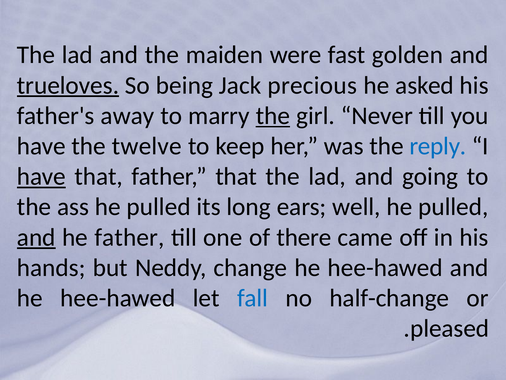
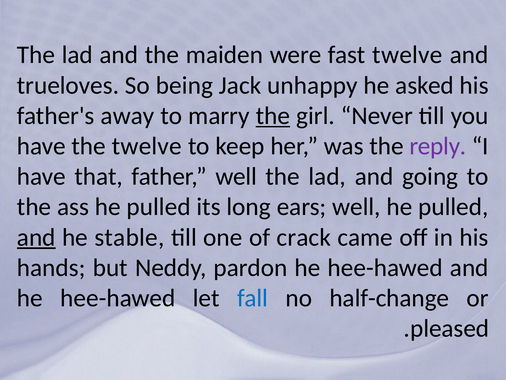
fast golden: golden -> twelve
trueloves underline: present -> none
precious: precious -> unhappy
reply colour: blue -> purple
have at (41, 176) underline: present -> none
father that: that -> well
he father: father -> stable
there: there -> crack
change: change -> pardon
